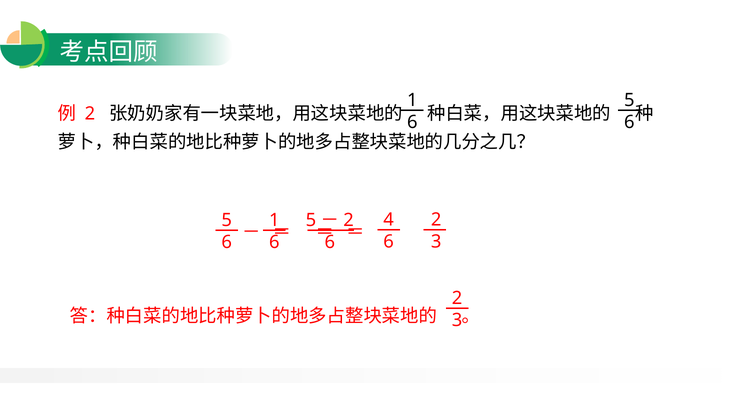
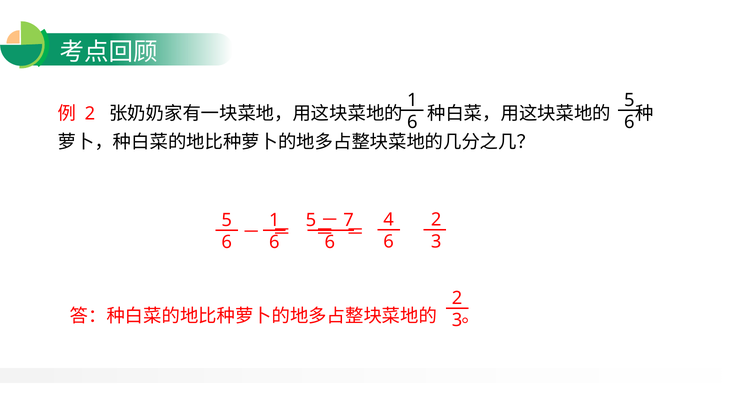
2 at (349, 220): 2 -> 7
